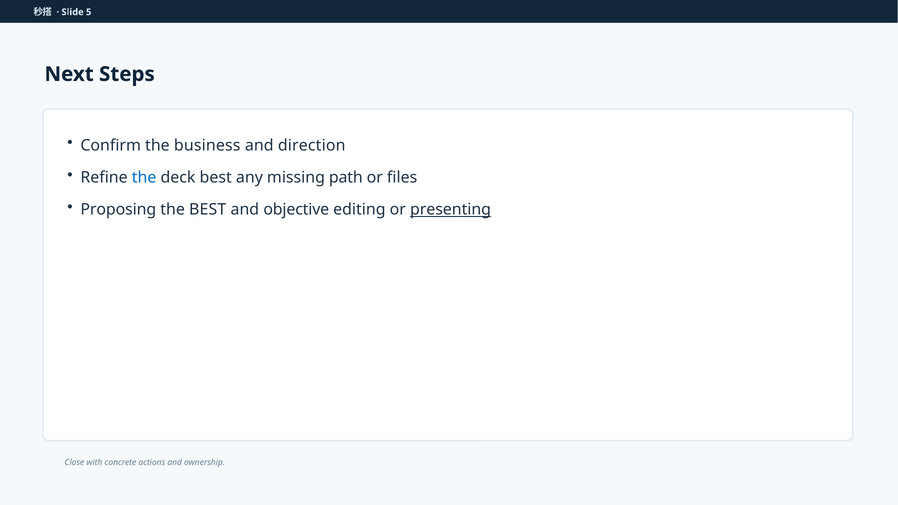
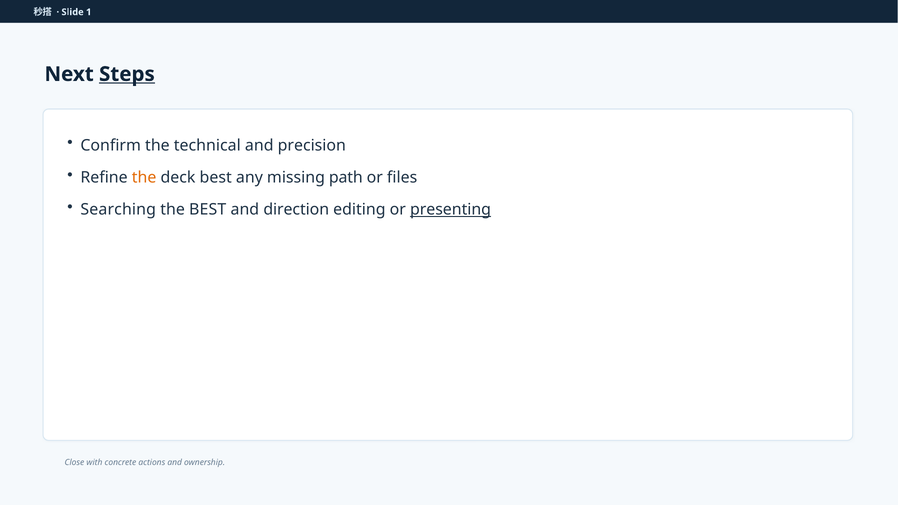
5: 5 -> 1
Steps underline: none -> present
business: business -> technical
direction: direction -> precision
the at (144, 178) colour: blue -> orange
Proposing: Proposing -> Searching
objective: objective -> direction
